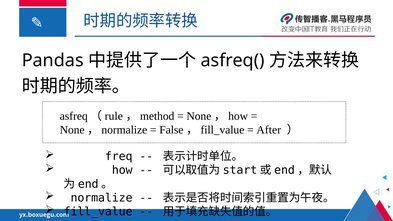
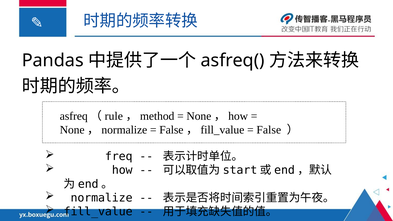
After at (269, 130): After -> False
